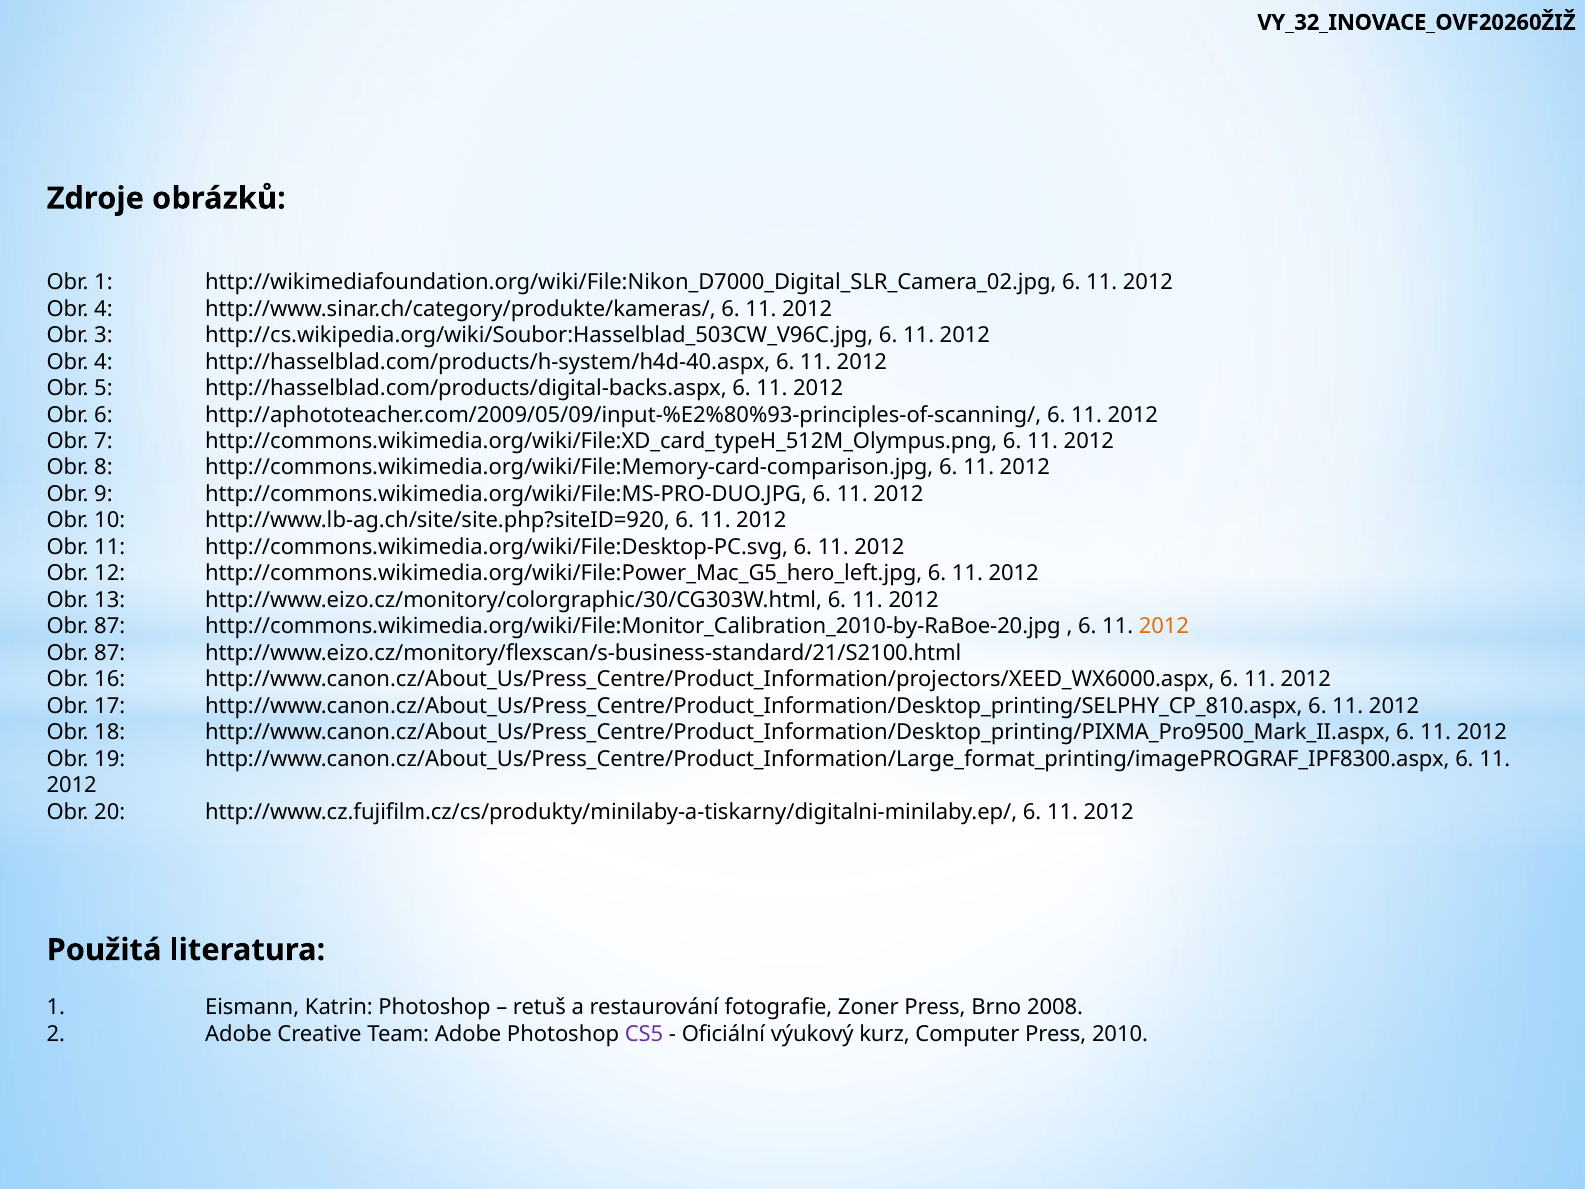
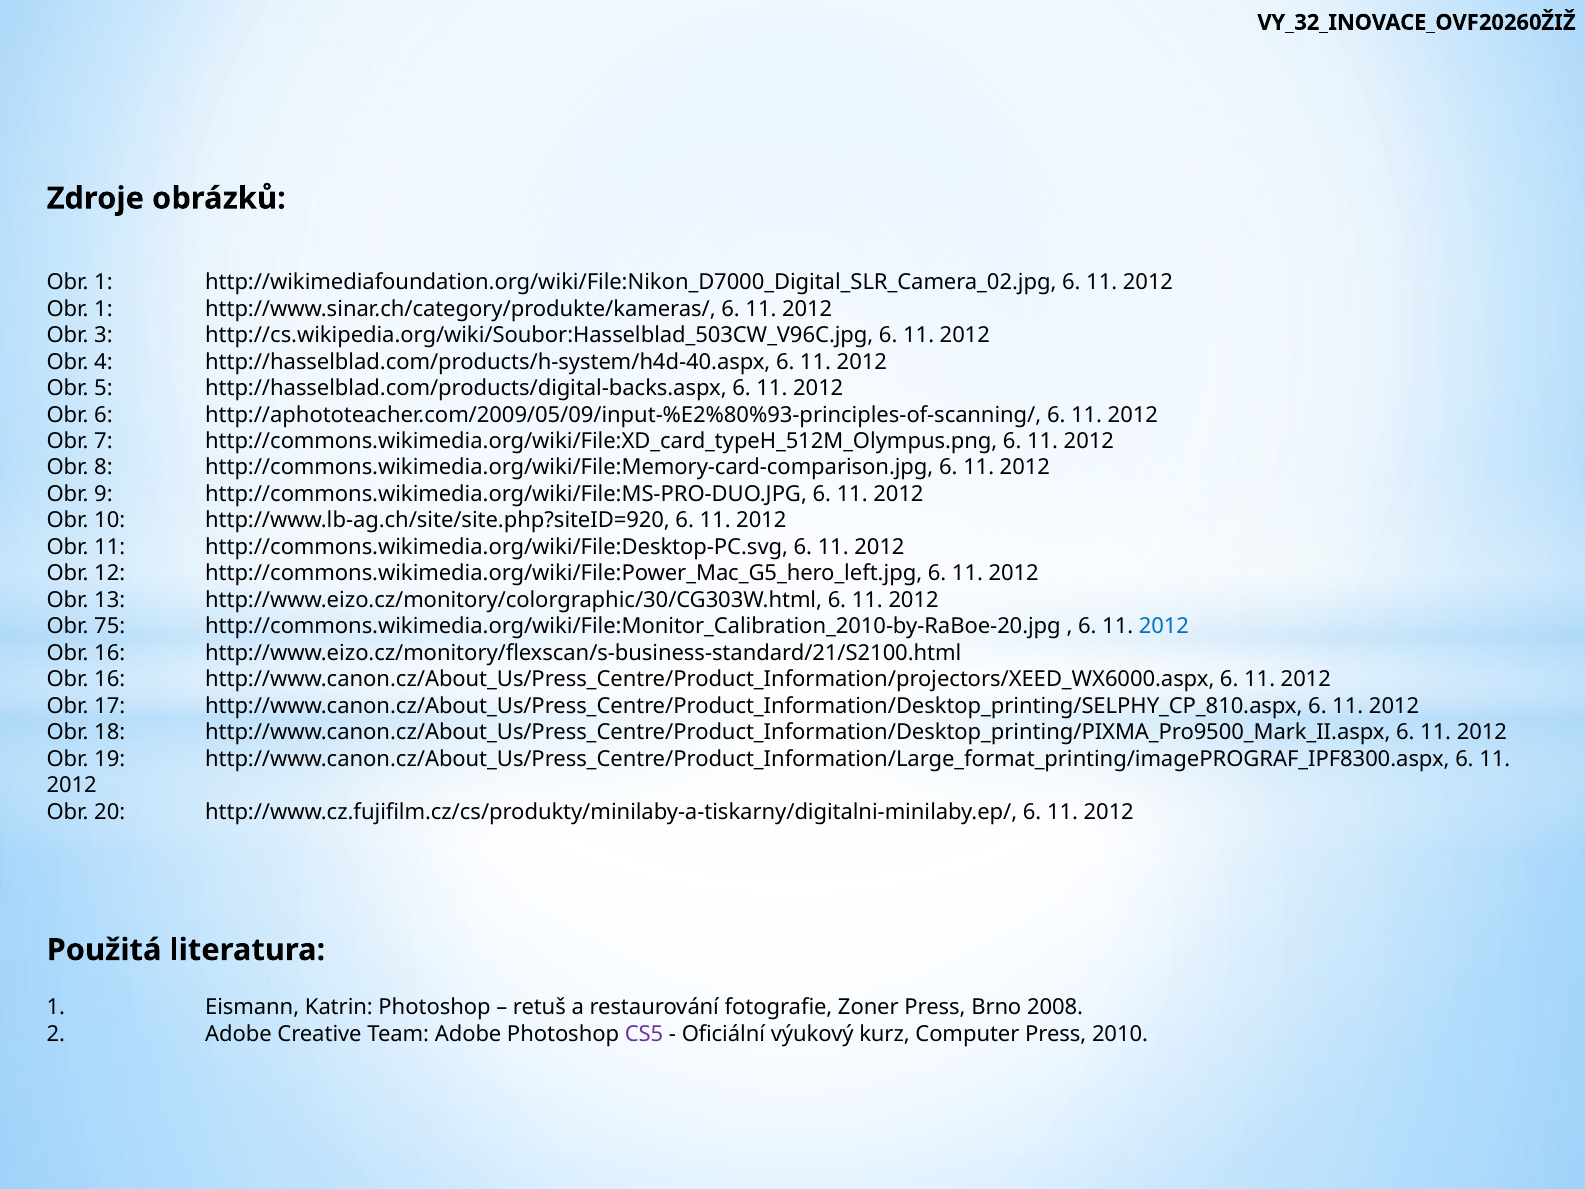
4 at (103, 309): 4 -> 1
87 at (110, 626): 87 -> 75
2012 at (1164, 626) colour: orange -> blue
87 at (110, 653): 87 -> 16
